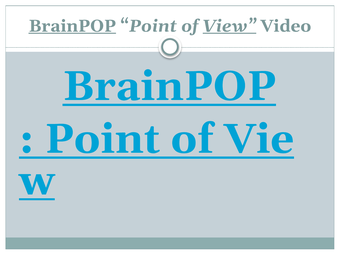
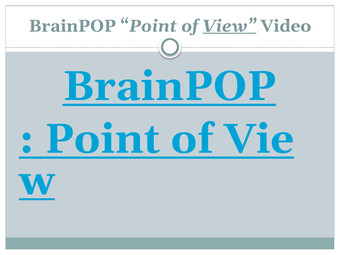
BrainPOP at (72, 26) underline: present -> none
